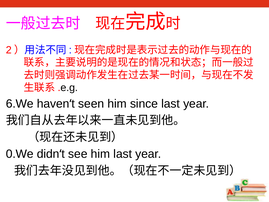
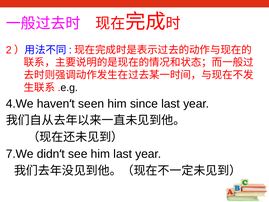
6.We: 6.We -> 4.We
0.We: 0.We -> 7.We
